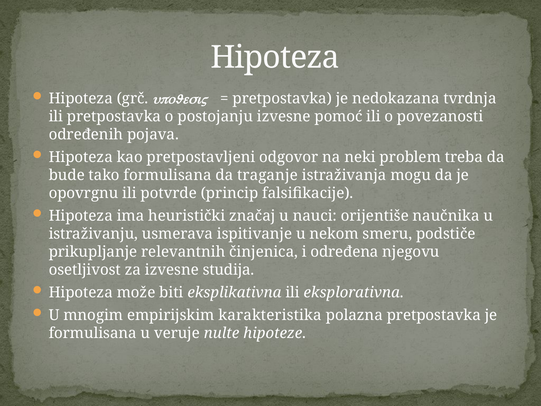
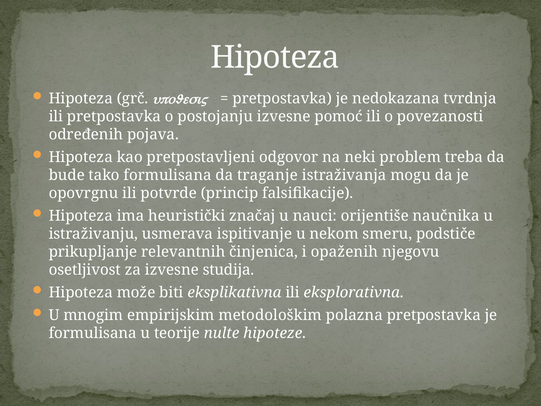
određena: određena -> opaženih
karakteristika: karakteristika -> metodološkim
veruje: veruje -> teorije
